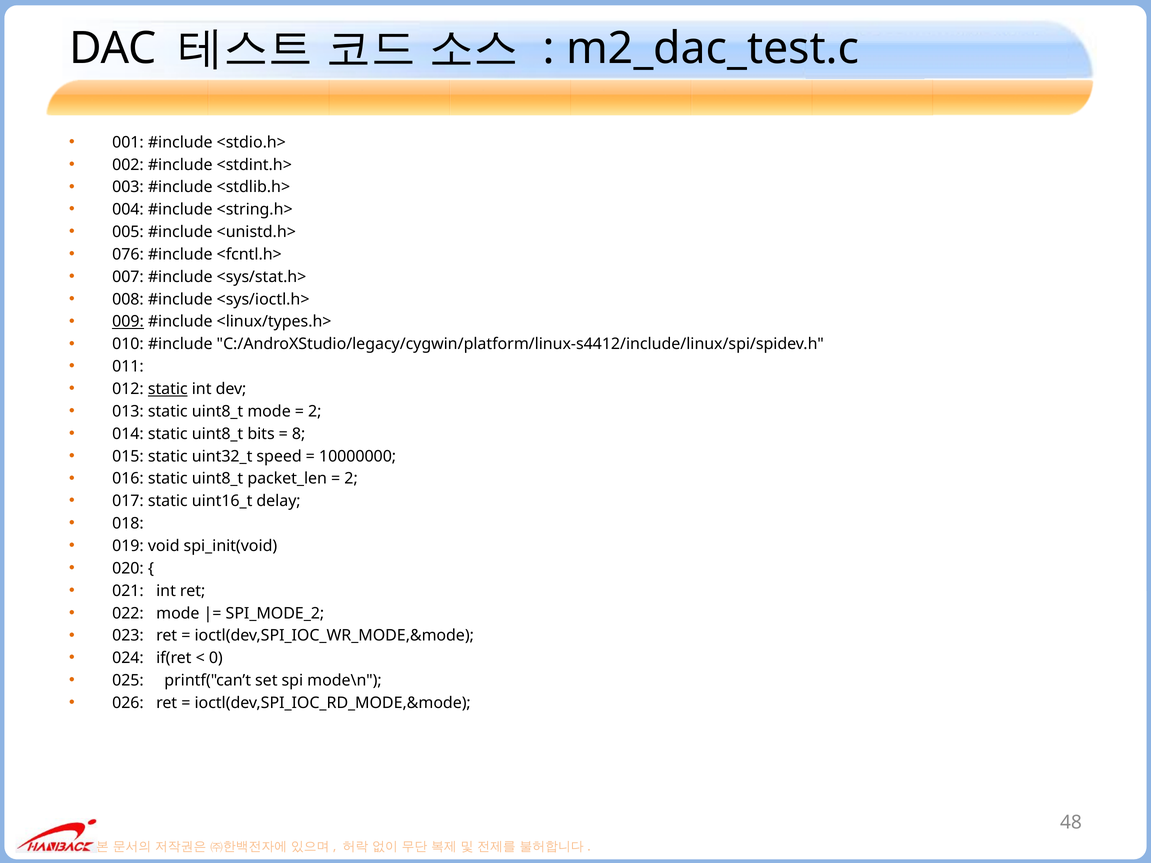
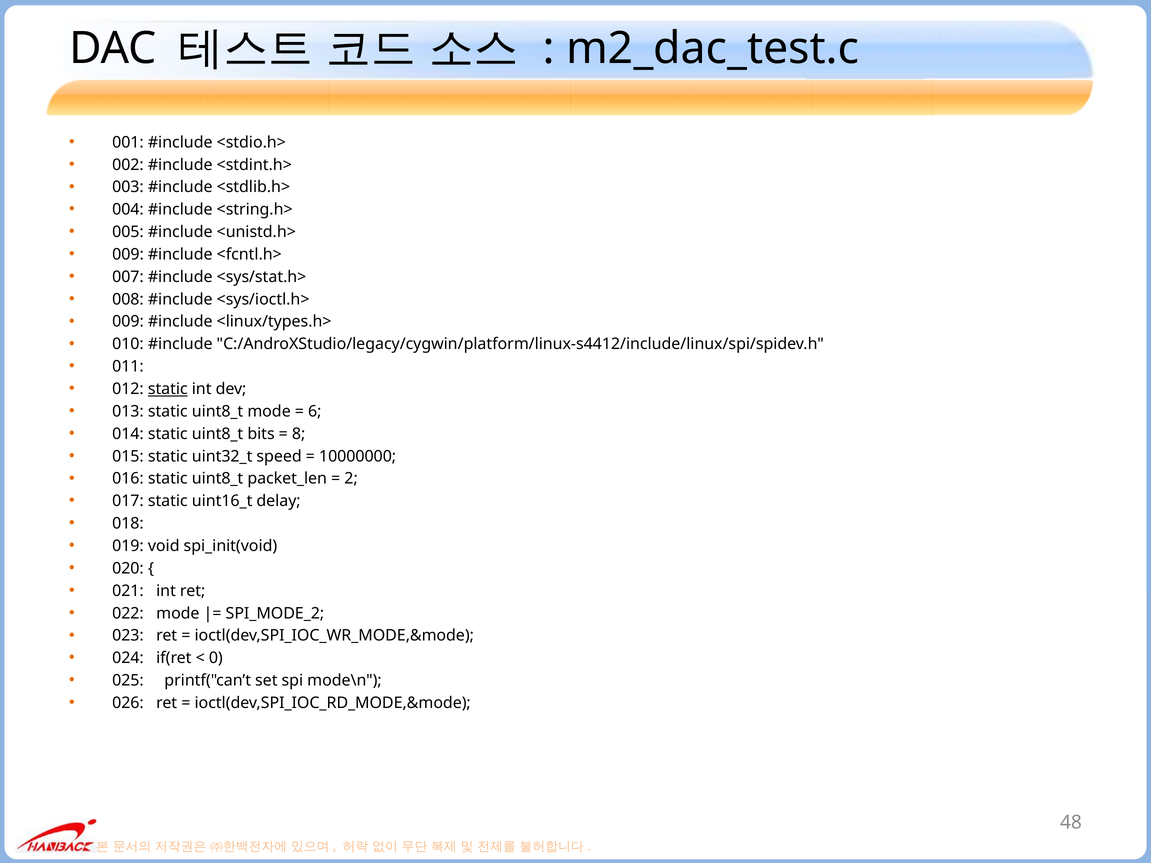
076 at (128, 255): 076 -> 009
009 at (128, 322) underline: present -> none
2 at (315, 412): 2 -> 6
